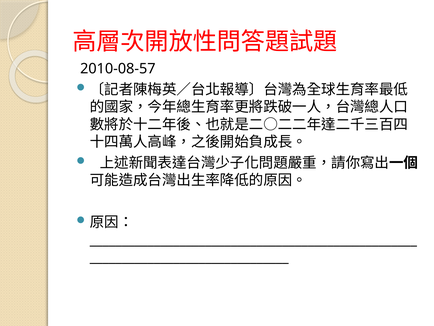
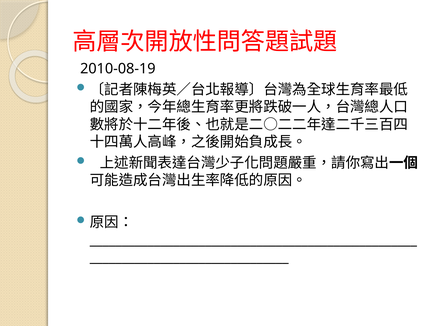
2010-08-57: 2010-08-57 -> 2010-08-19
